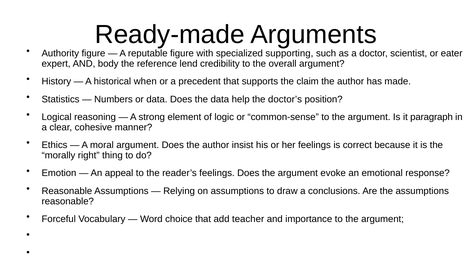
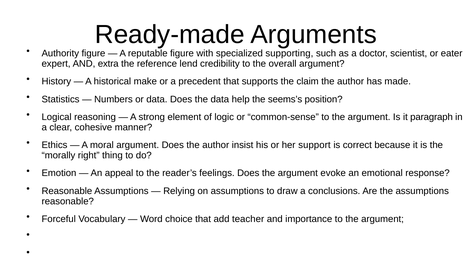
body: body -> extra
when: when -> make
doctor’s: doctor’s -> seems’s
her feelings: feelings -> support
